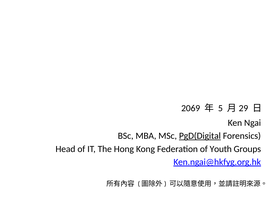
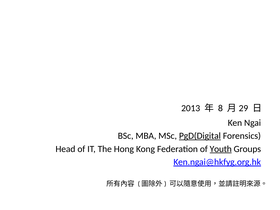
2069: 2069 -> 2013
5: 5 -> 8
Youth underline: none -> present
